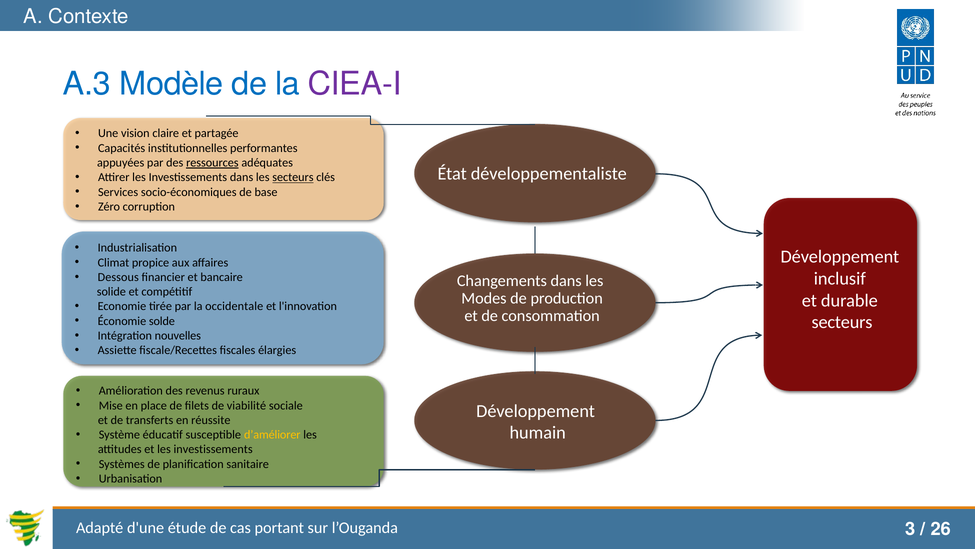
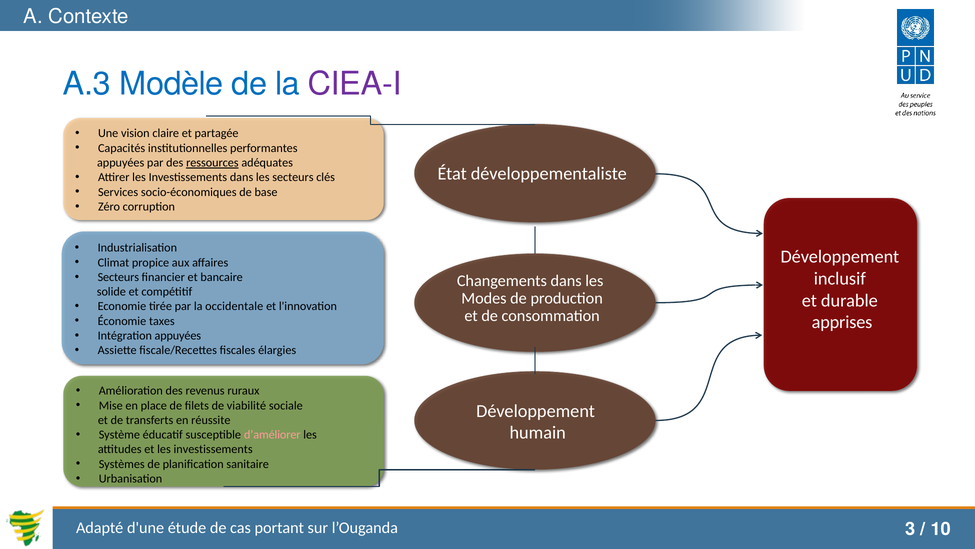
secteurs at (293, 177) underline: present -> none
Dessous at (118, 277): Dessous -> Secteurs
solde: solde -> taxes
secteurs at (842, 322): secteurs -> apprises
Intégration nouvelles: nouvelles -> appuyées
d’améliorer colour: yellow -> pink
26: 26 -> 10
